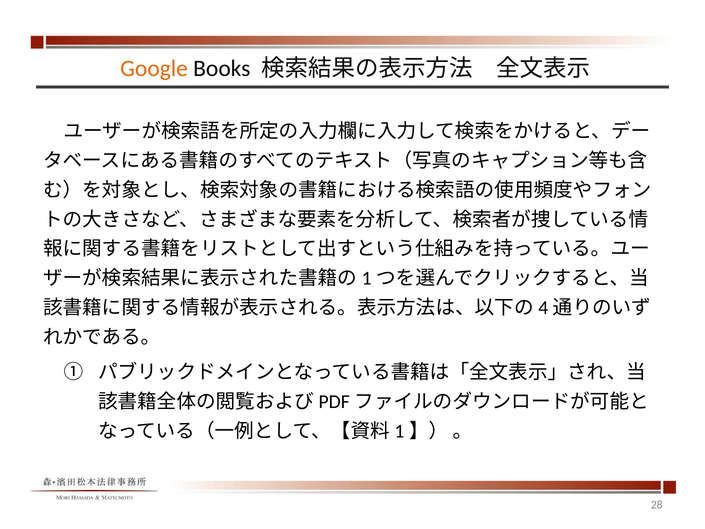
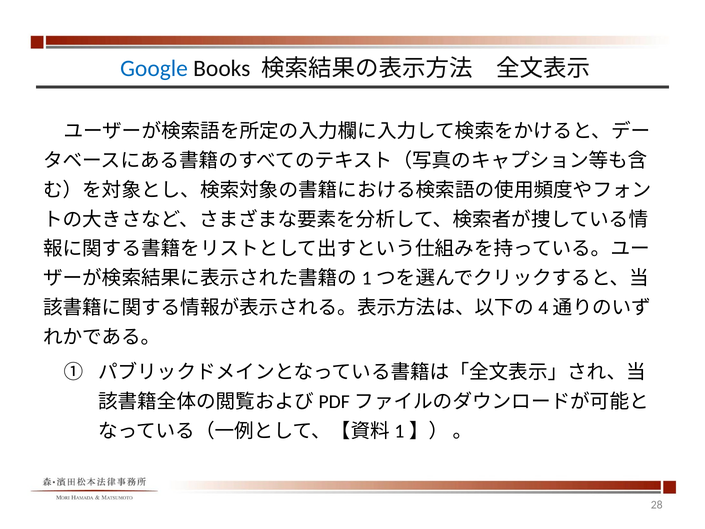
Google colour: orange -> blue
